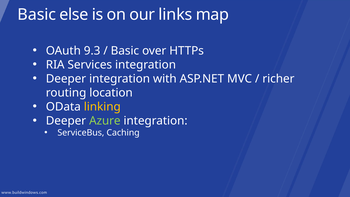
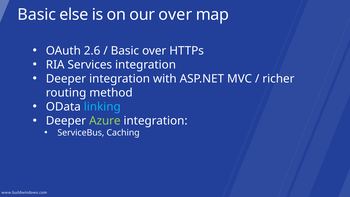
our links: links -> over
9.3: 9.3 -> 2.6
location: location -> method
linking colour: yellow -> light blue
